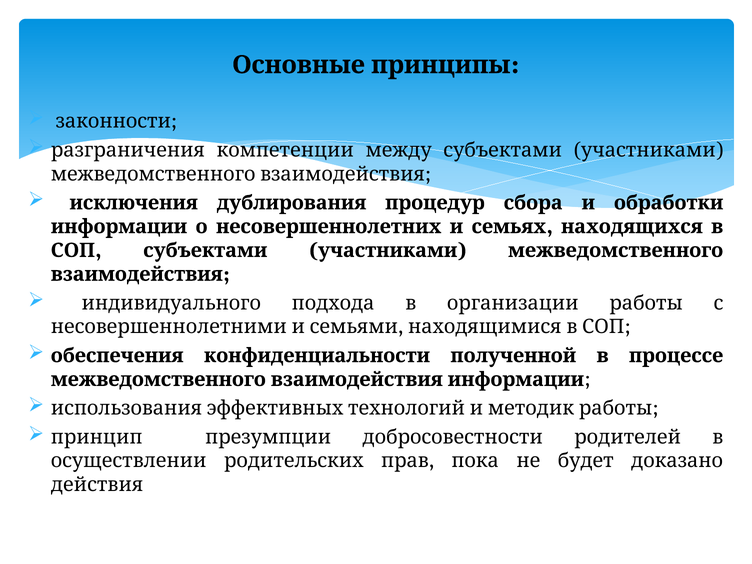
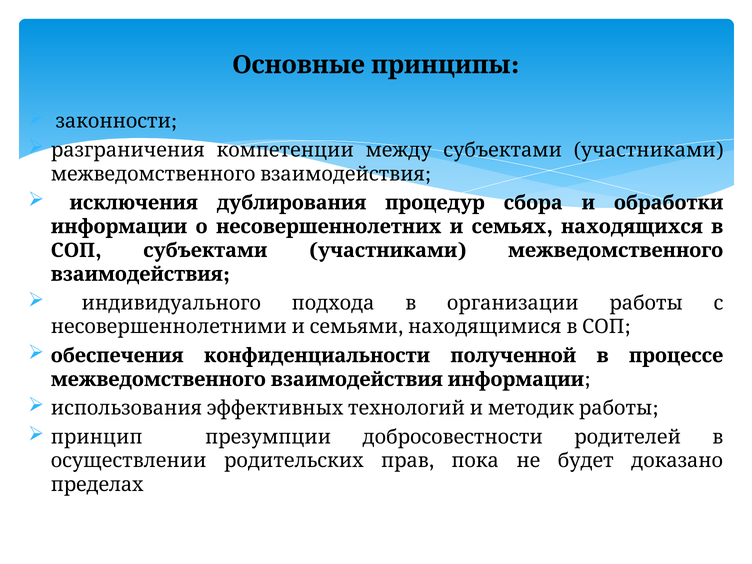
действия: действия -> пределах
